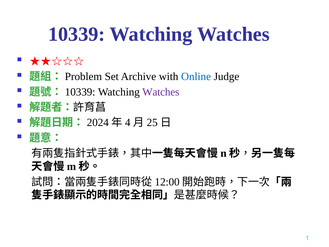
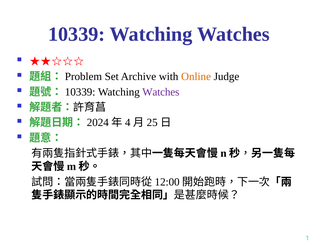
Online colour: blue -> orange
